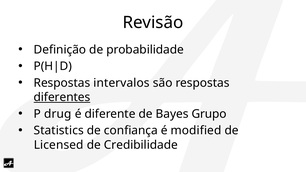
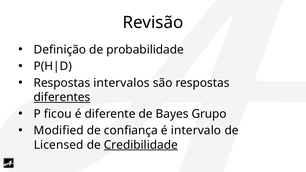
drug: drug -> ficou
Statistics: Statistics -> Modified
modified: modified -> intervalo
Credibilidade underline: none -> present
